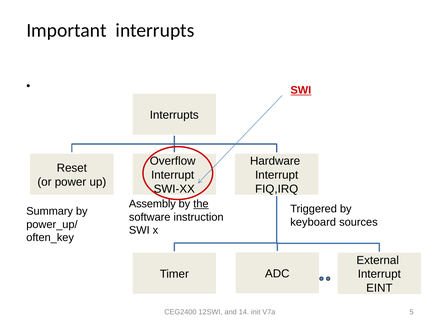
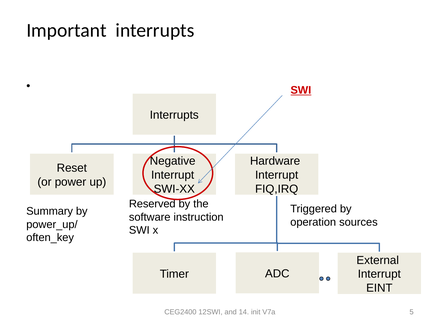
Overflow: Overflow -> Negative
Assembly: Assembly -> Reserved
the underline: present -> none
keyboard: keyboard -> operation
